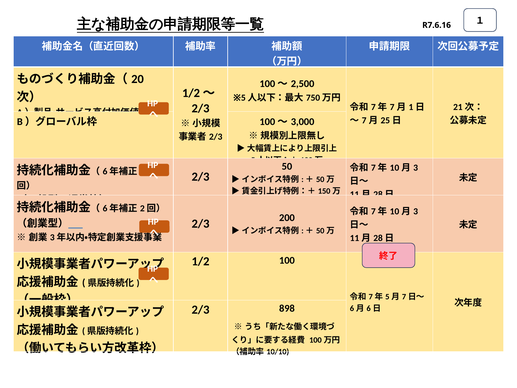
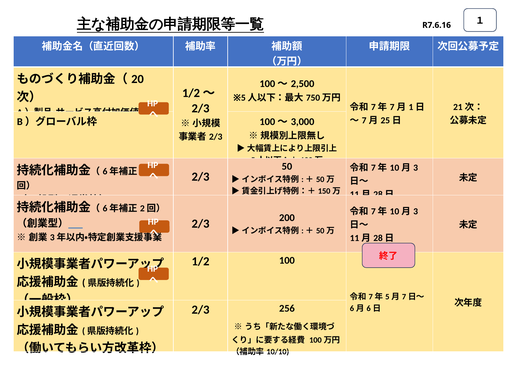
898: 898 -> 256
